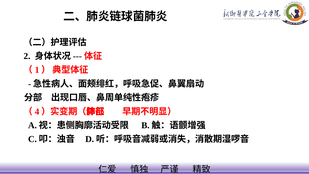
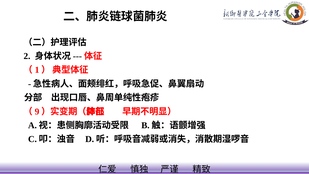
4: 4 -> 9
